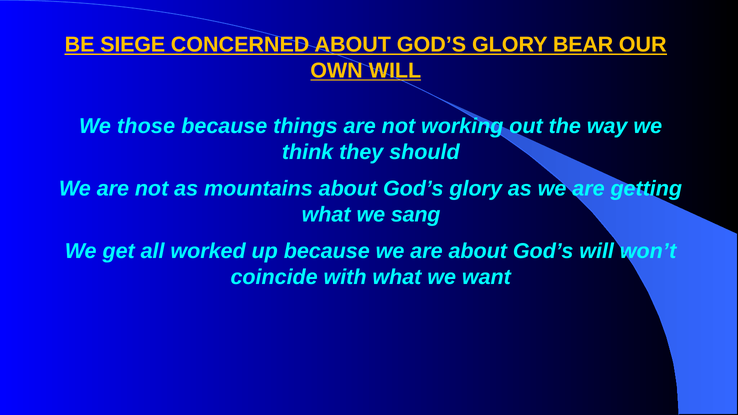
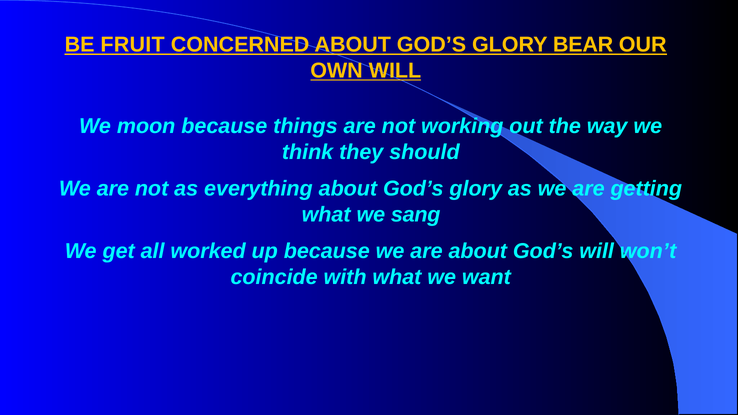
SIEGE: SIEGE -> FRUIT
those: those -> moon
mountains: mountains -> everything
